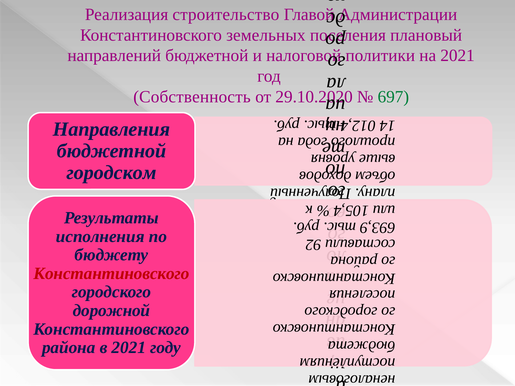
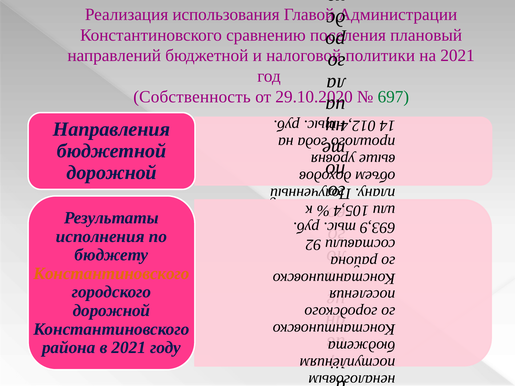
строительство: строительство -> использования
земельных: земельных -> сравнению
городском at (112, 173): городском -> дорожной
Константиновского at (112, 274) colour: red -> orange
